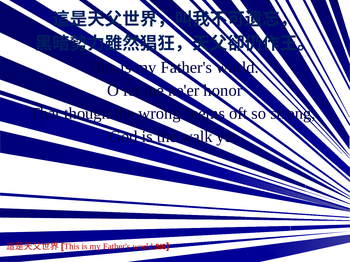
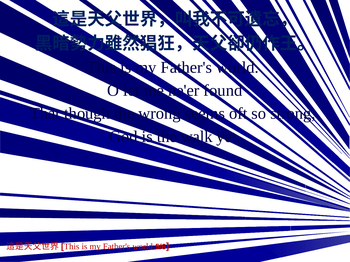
honor: honor -> found
